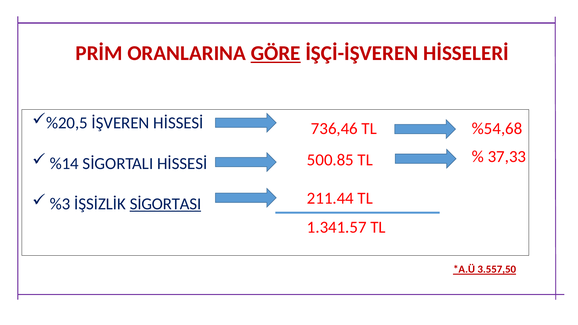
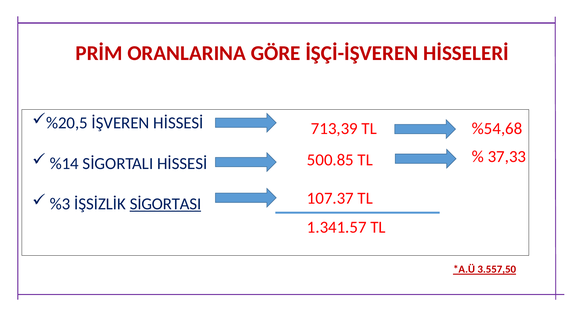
GÖRE underline: present -> none
736,46: 736,46 -> 713,39
211.44: 211.44 -> 107.37
